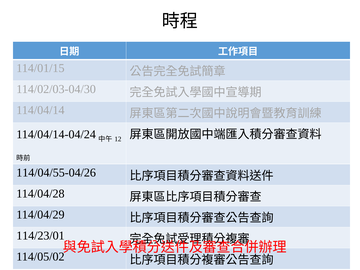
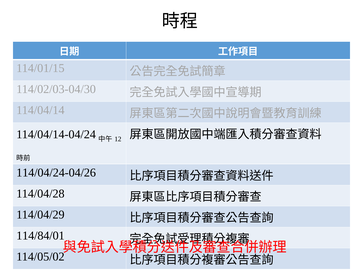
114/04/55-04/26: 114/04/55-04/26 -> 114/04/24-04/26
114/23/01: 114/23/01 -> 114/84/01
